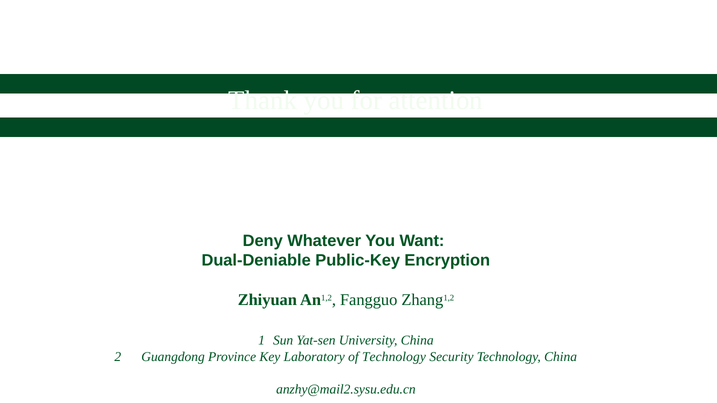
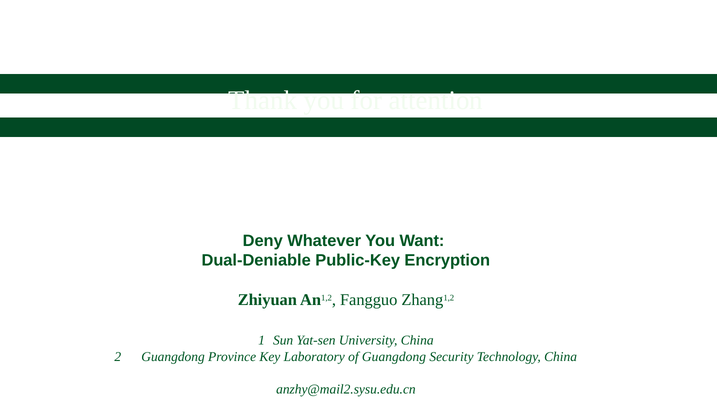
of Technology: Technology -> Guangdong
